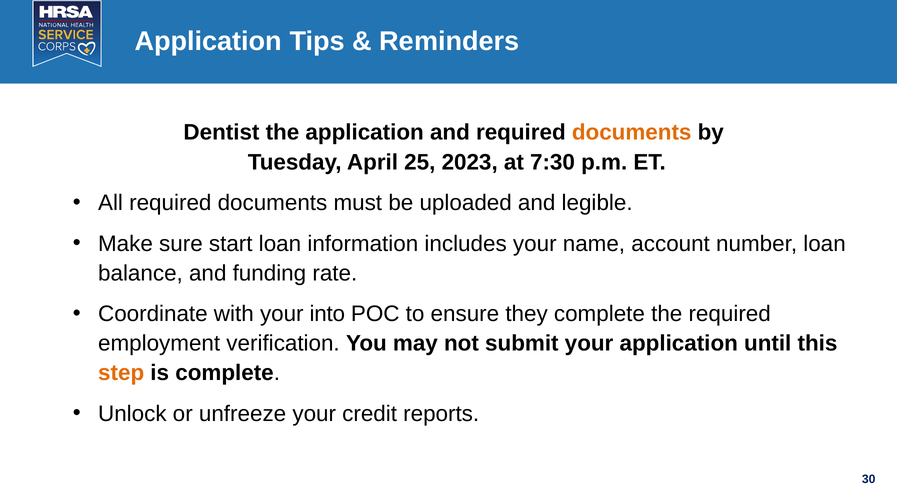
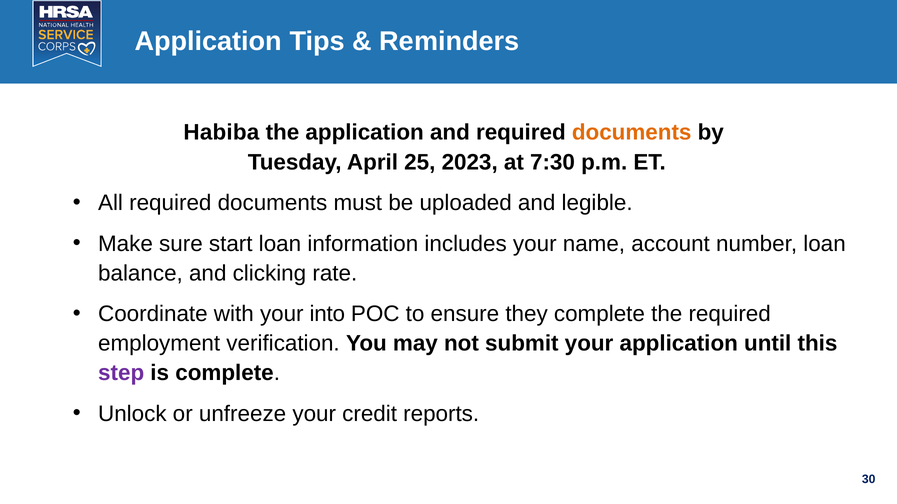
Dentist: Dentist -> Habiba
funding: funding -> clicking
step colour: orange -> purple
